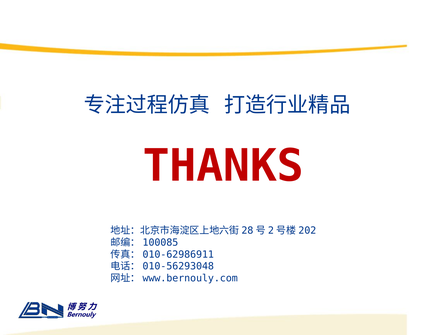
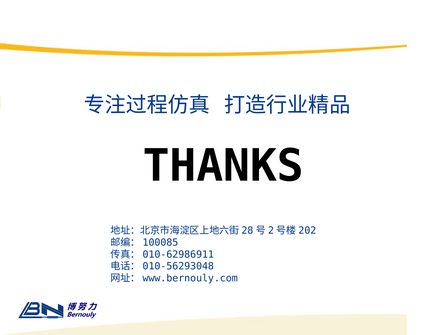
THANKS colour: red -> black
